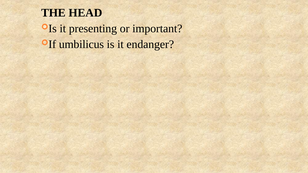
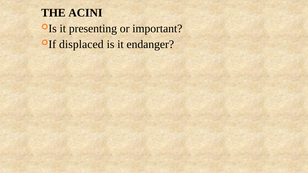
HEAD: HEAD -> ACINI
umbilicus: umbilicus -> displaced
